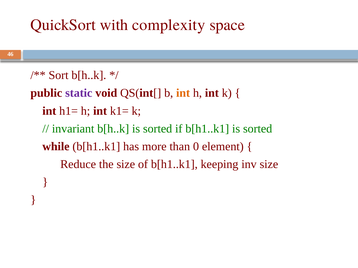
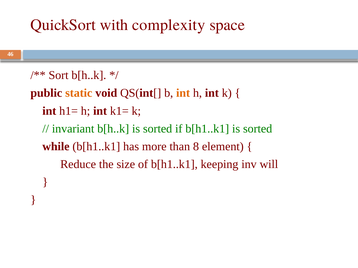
static colour: purple -> orange
0: 0 -> 8
inv size: size -> will
